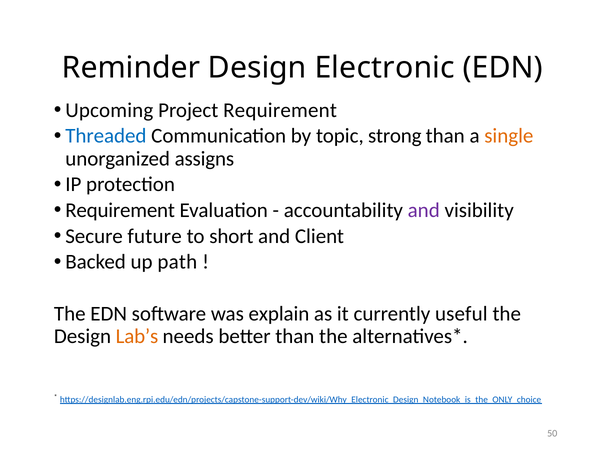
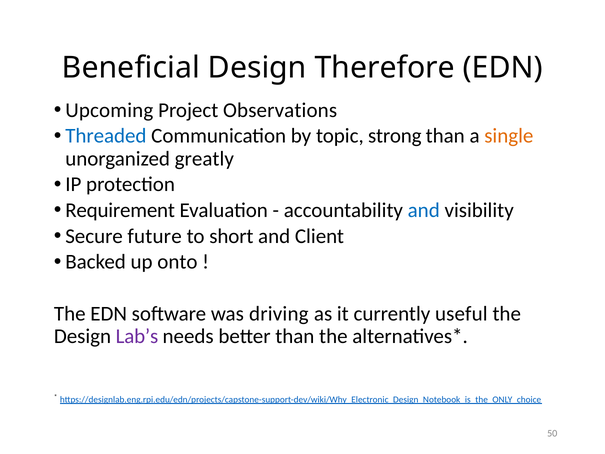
Reminder: Reminder -> Beneficial
Electronic: Electronic -> Therefore
Project Requirement: Requirement -> Observations
assigns: assigns -> greatly
and at (424, 210) colour: purple -> blue
path: path -> onto
explain: explain -> driving
Lab’s colour: orange -> purple
